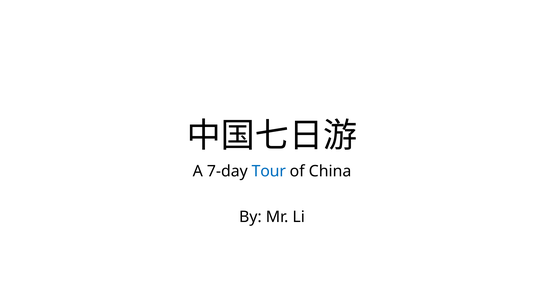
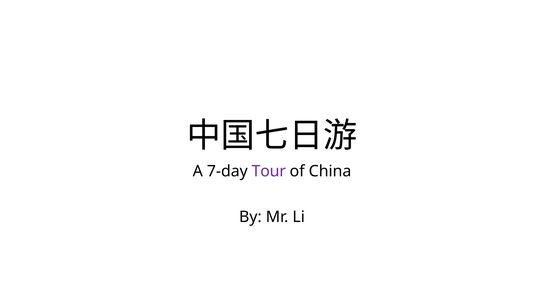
Tour colour: blue -> purple
